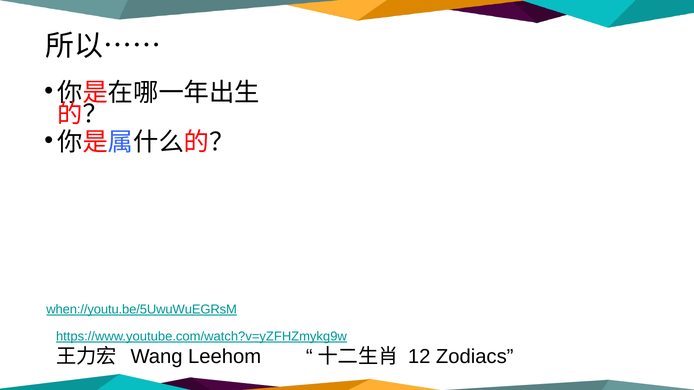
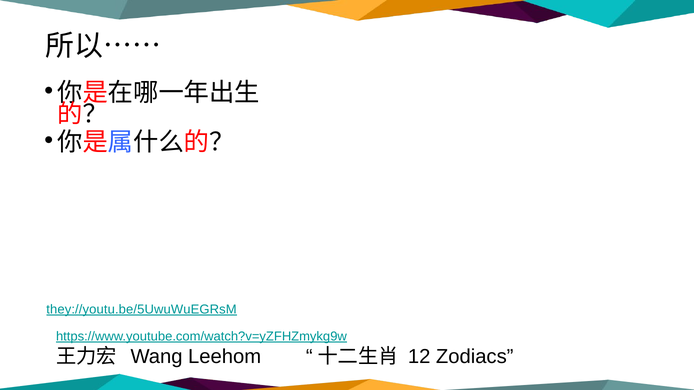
when://youtu.be/5UwuWuEGRsM: when://youtu.be/5UwuWuEGRsM -> they://youtu.be/5UwuWuEGRsM
